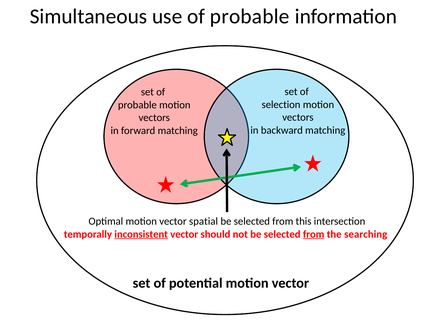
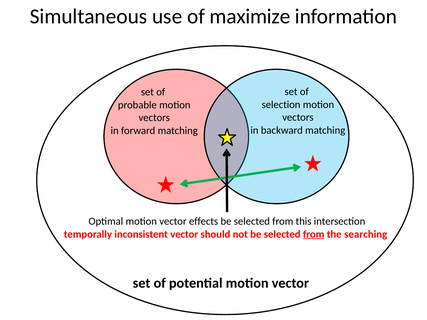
use of probable: probable -> maximize
spatial: spatial -> effects
inconsistent underline: present -> none
